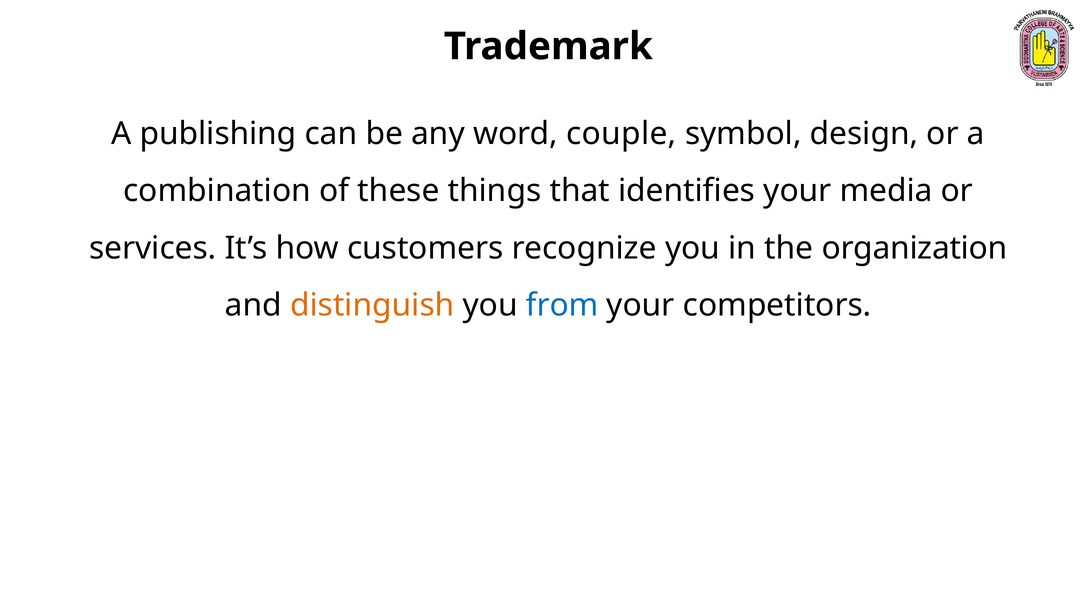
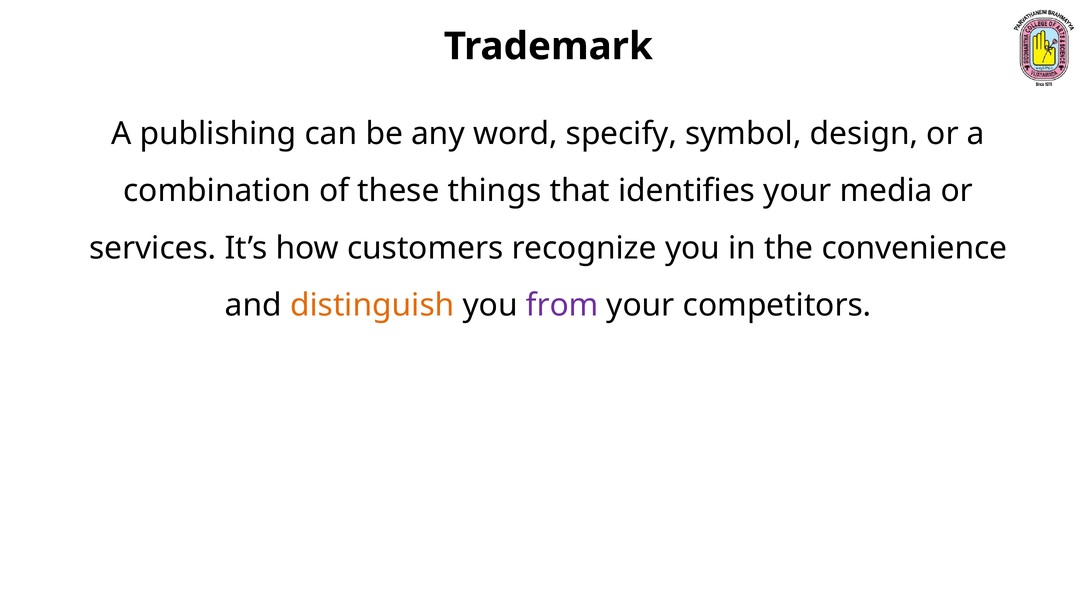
couple: couple -> specify
organization: organization -> convenience
from colour: blue -> purple
